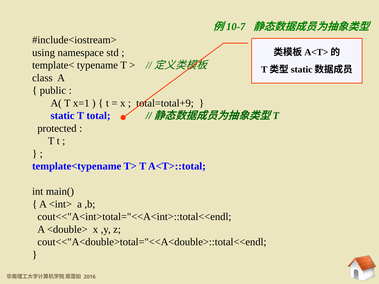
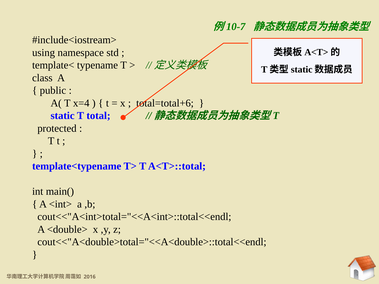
x=1: x=1 -> x=4
total=total+9: total=total+9 -> total=total+6
